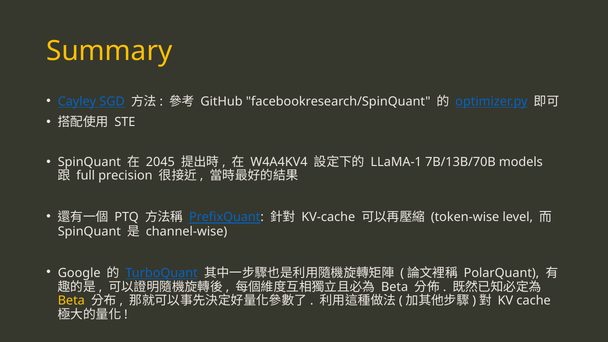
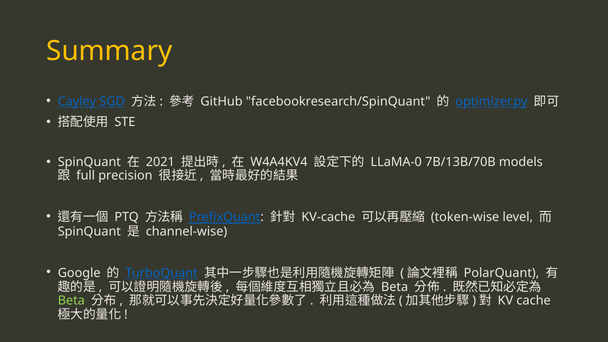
2045: 2045 -> 2021
LLaMA-1: LLaMA-1 -> LLaMA-0
Beta at (71, 301) colour: yellow -> light green
